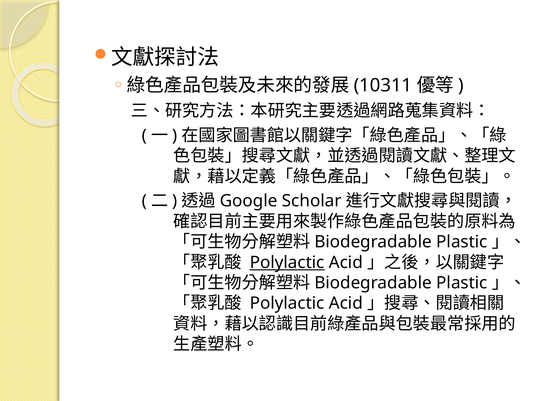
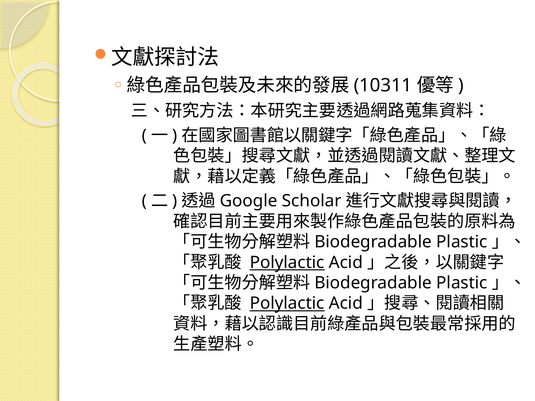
Polylactic at (287, 304) underline: none -> present
